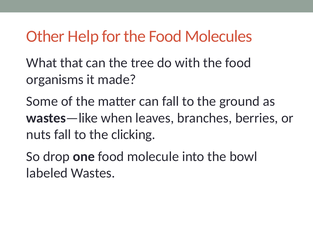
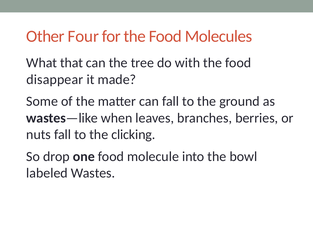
Help: Help -> Four
organisms: organisms -> disappear
